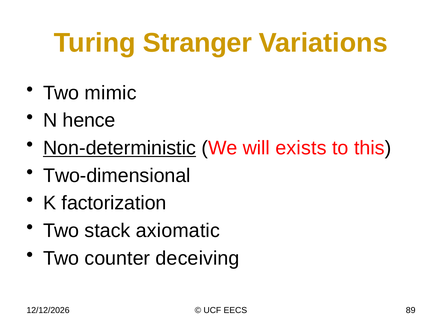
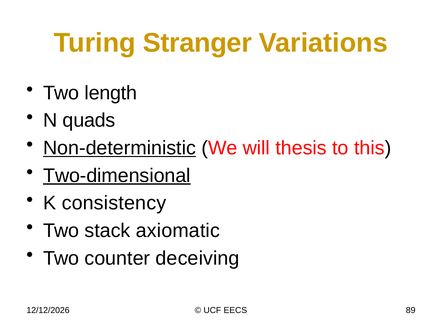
mimic: mimic -> length
hence: hence -> quads
exists: exists -> thesis
Two-dimensional underline: none -> present
factorization: factorization -> consistency
